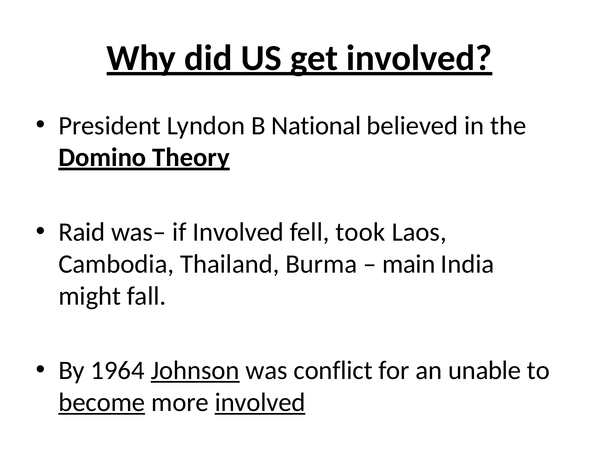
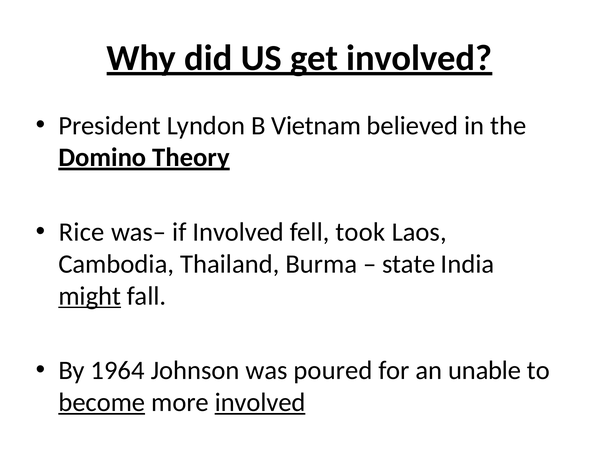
National: National -> Vietnam
Raid: Raid -> Rice
main: main -> state
might underline: none -> present
Johnson underline: present -> none
conflict: conflict -> poured
